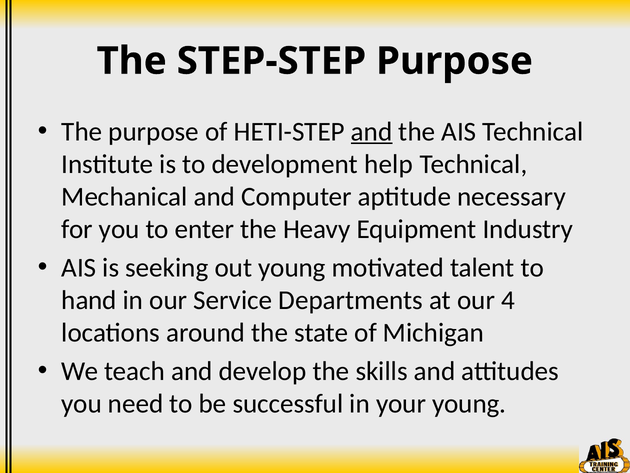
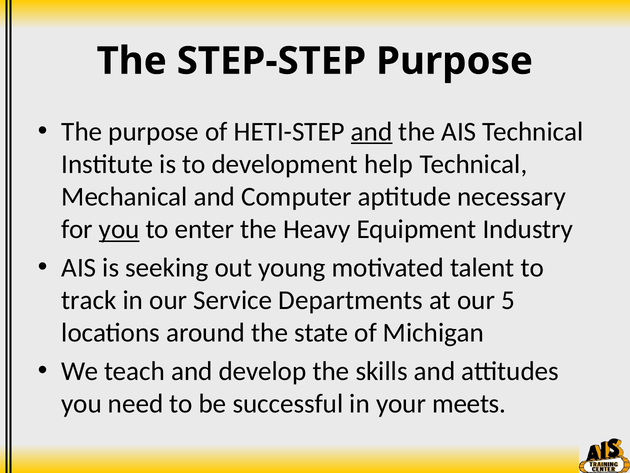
you at (119, 229) underline: none -> present
hand: hand -> track
4: 4 -> 5
your young: young -> meets
